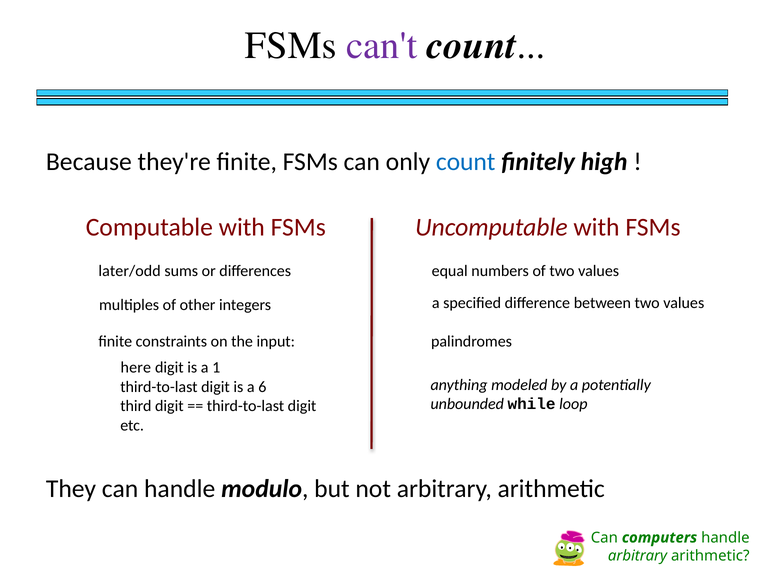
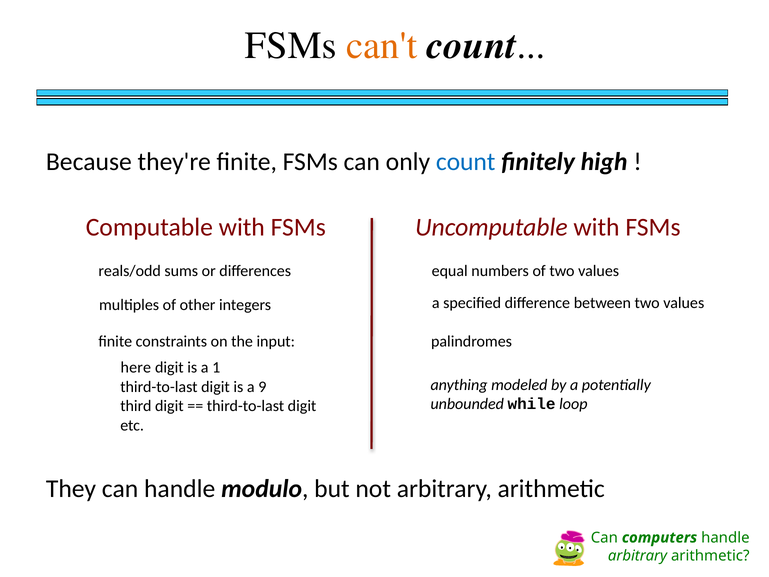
can't colour: purple -> orange
later/odd: later/odd -> reals/odd
6: 6 -> 9
